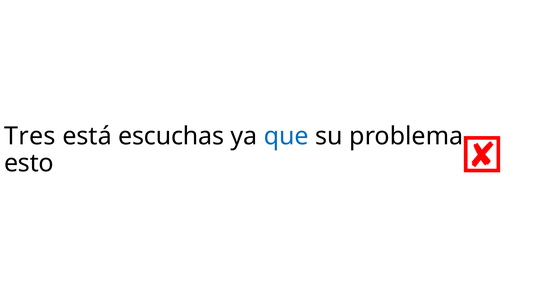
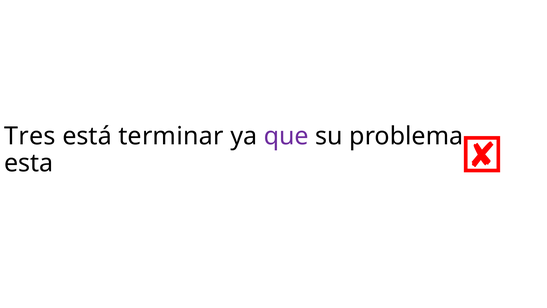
escuchas: escuchas -> terminar
que colour: blue -> purple
esto: esto -> esta
